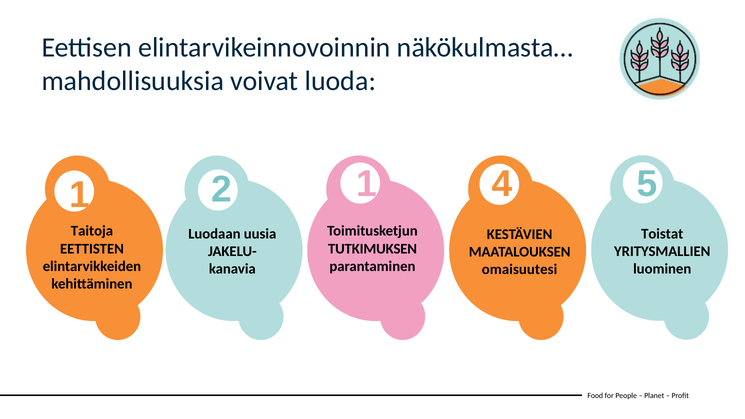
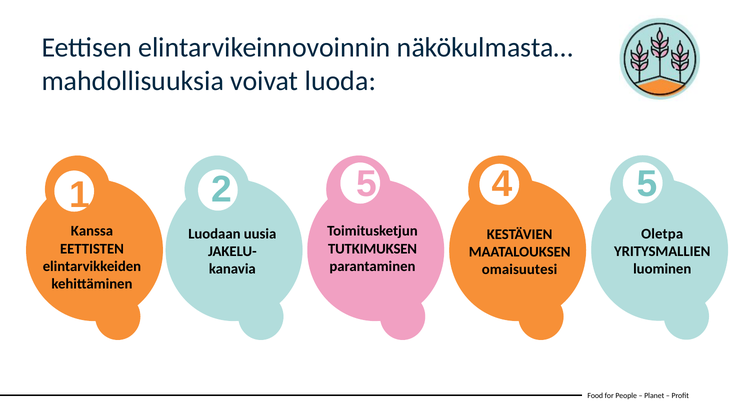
2 1: 1 -> 5
Taitoja: Taitoja -> Kanssa
Toistat: Toistat -> Oletpa
